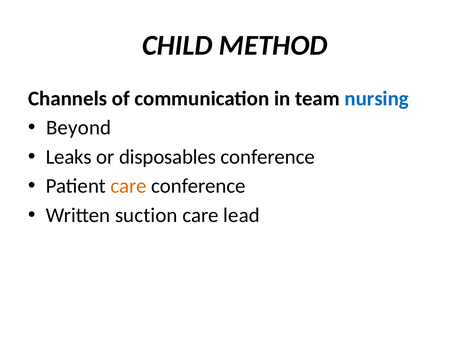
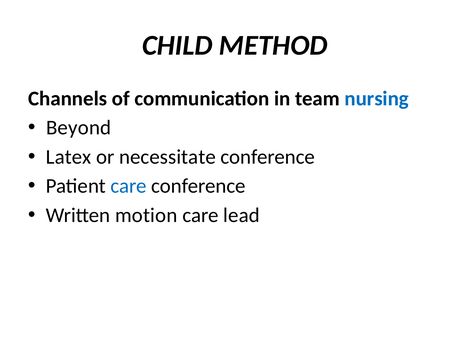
Leaks: Leaks -> Latex
disposables: disposables -> necessitate
care at (129, 186) colour: orange -> blue
suction: suction -> motion
